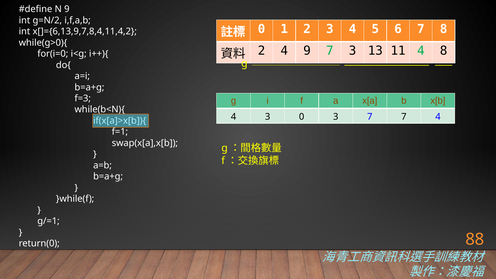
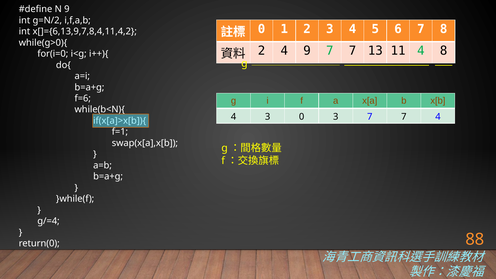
9 7 3: 3 -> 7
f=3: f=3 -> f=6
g/=1: g/=1 -> g/=4
